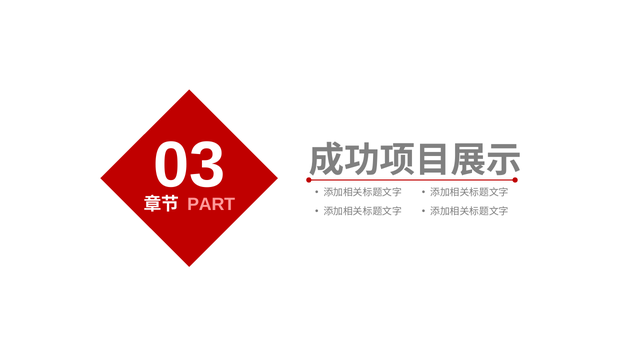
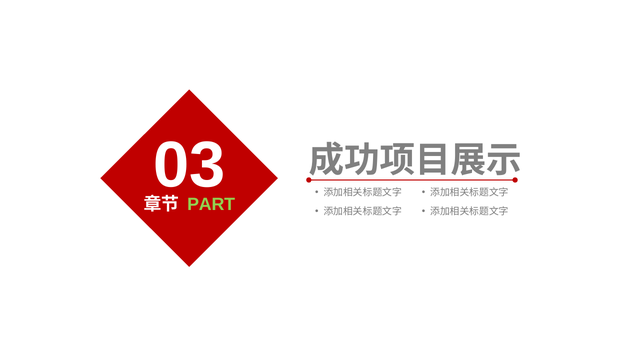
PART colour: pink -> light green
